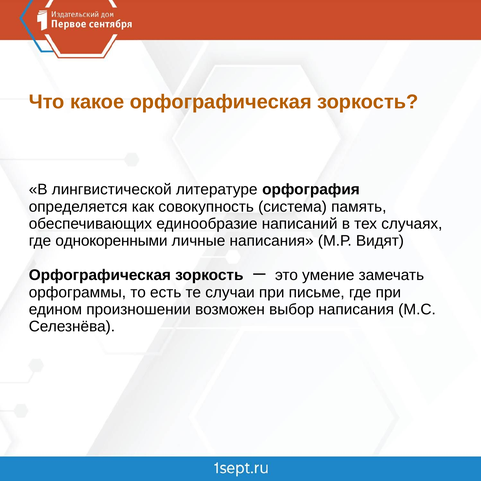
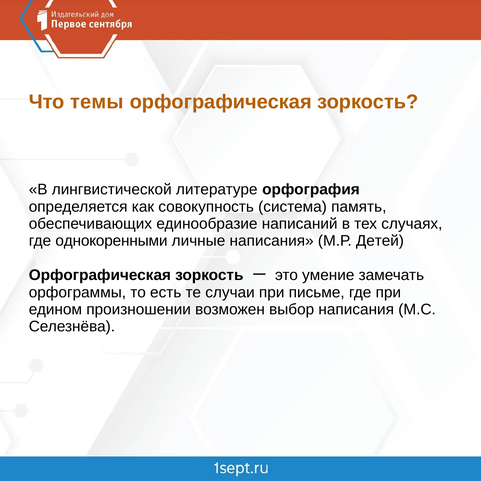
какое: какое -> темы
Видят: Видят -> Детей
